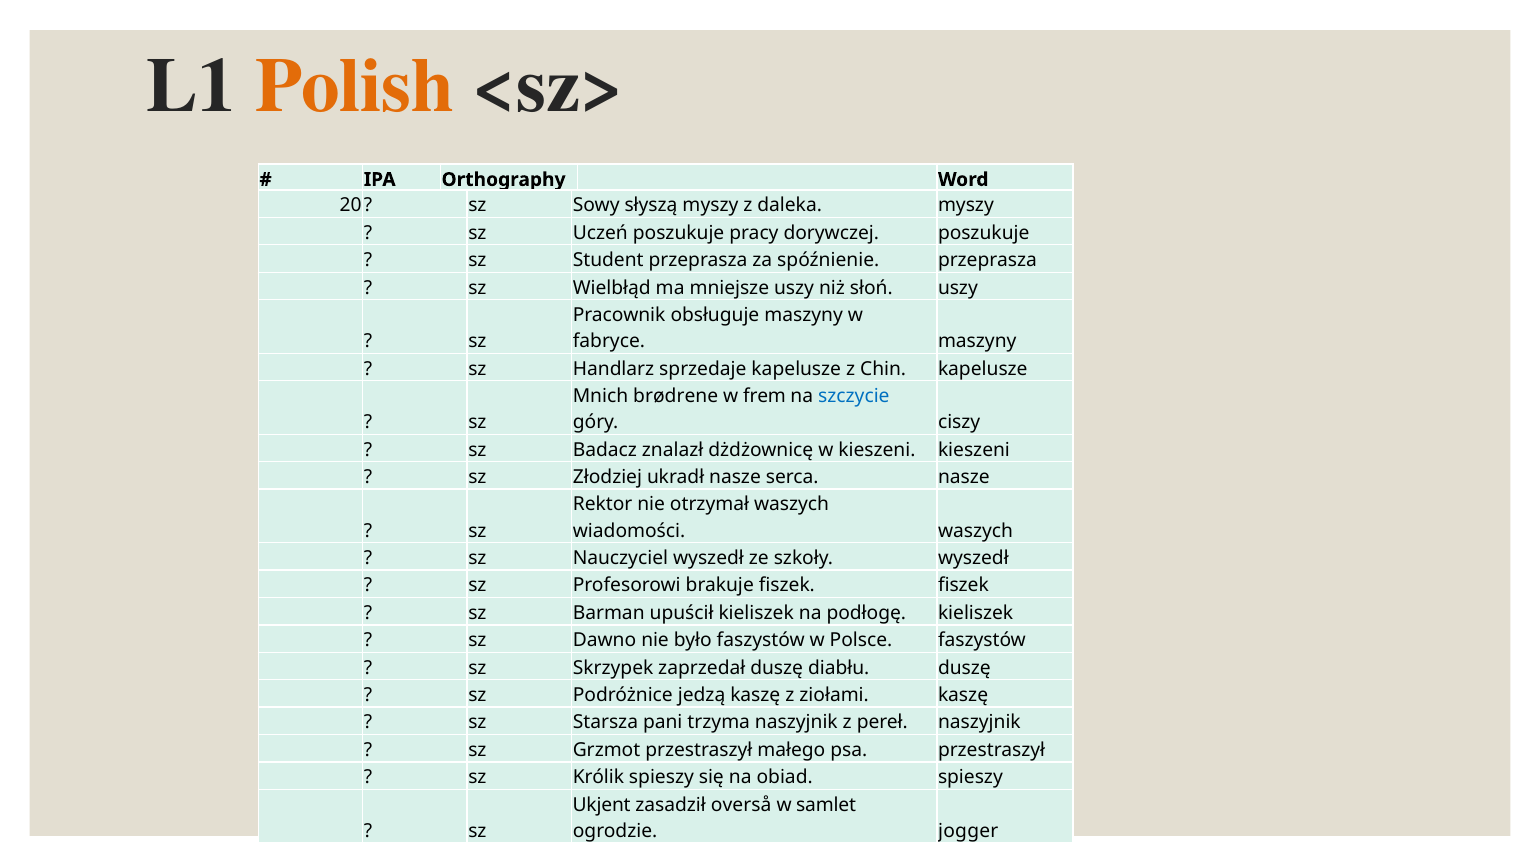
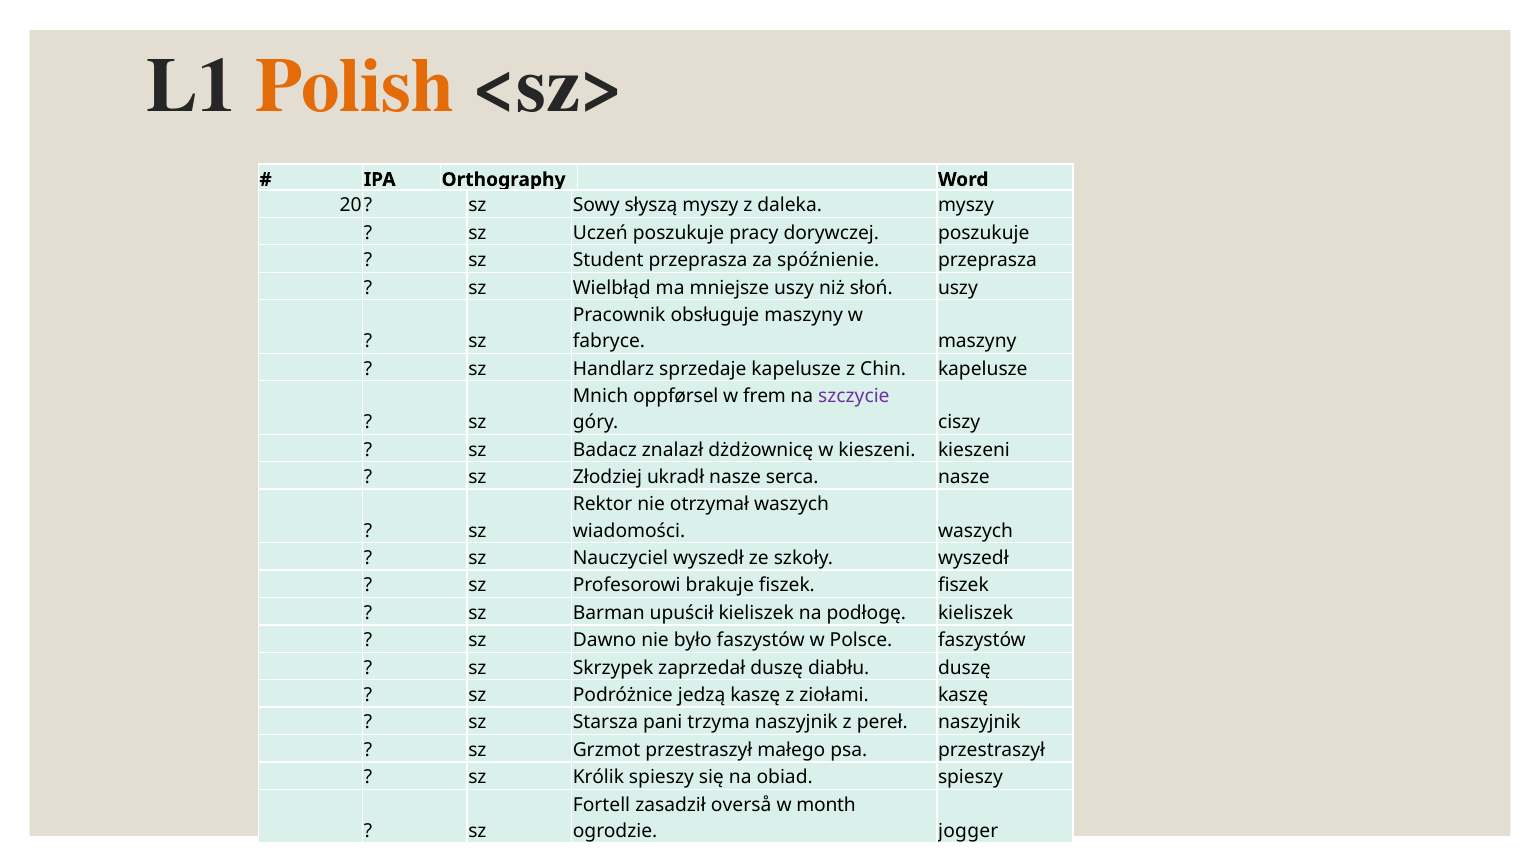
brødrene: brødrene -> oppførsel
szczycie colour: blue -> purple
Ukjent: Ukjent -> Fortell
samlet: samlet -> month
